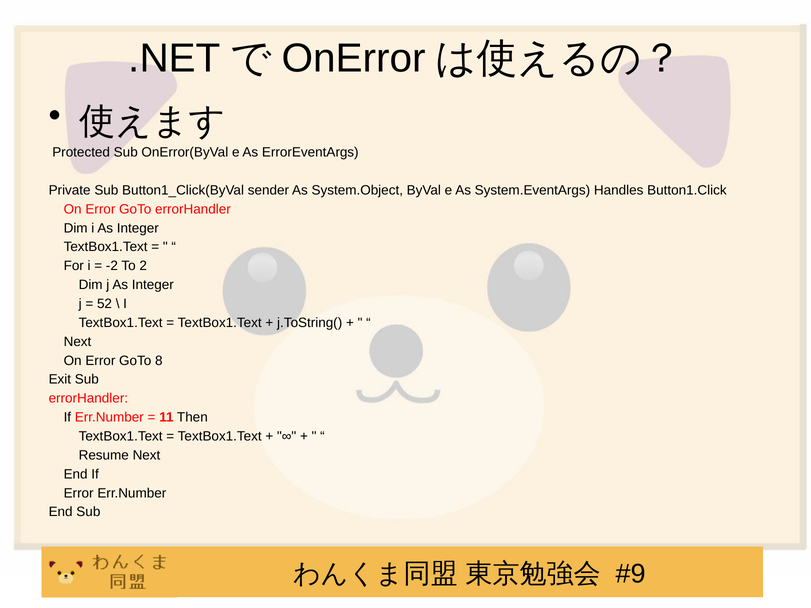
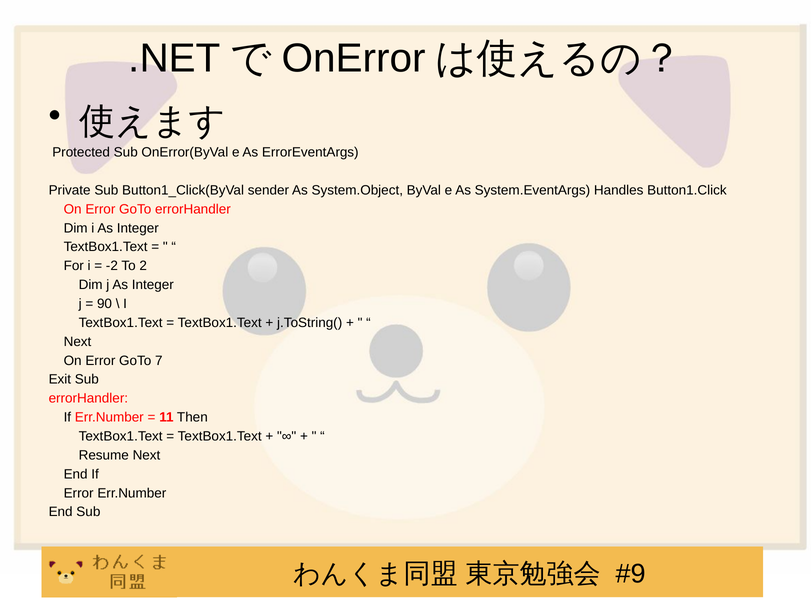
52: 52 -> 90
8: 8 -> 7
